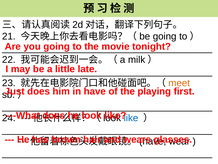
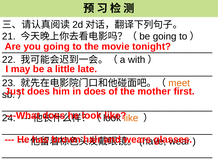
milk: milk -> with
in have: have -> does
playing: playing -> mother
like at (131, 118) colour: blue -> orange
